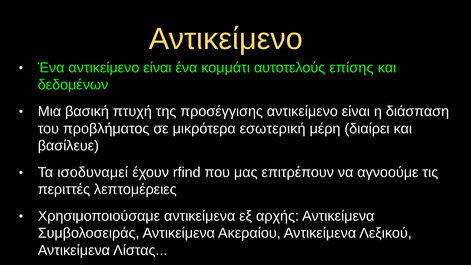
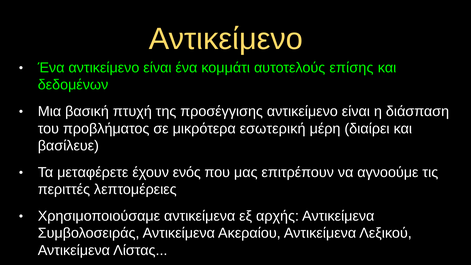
ισοδυναμεί: ισοδυναμεί -> μεταφέρετε
rfind: rfind -> ενός
